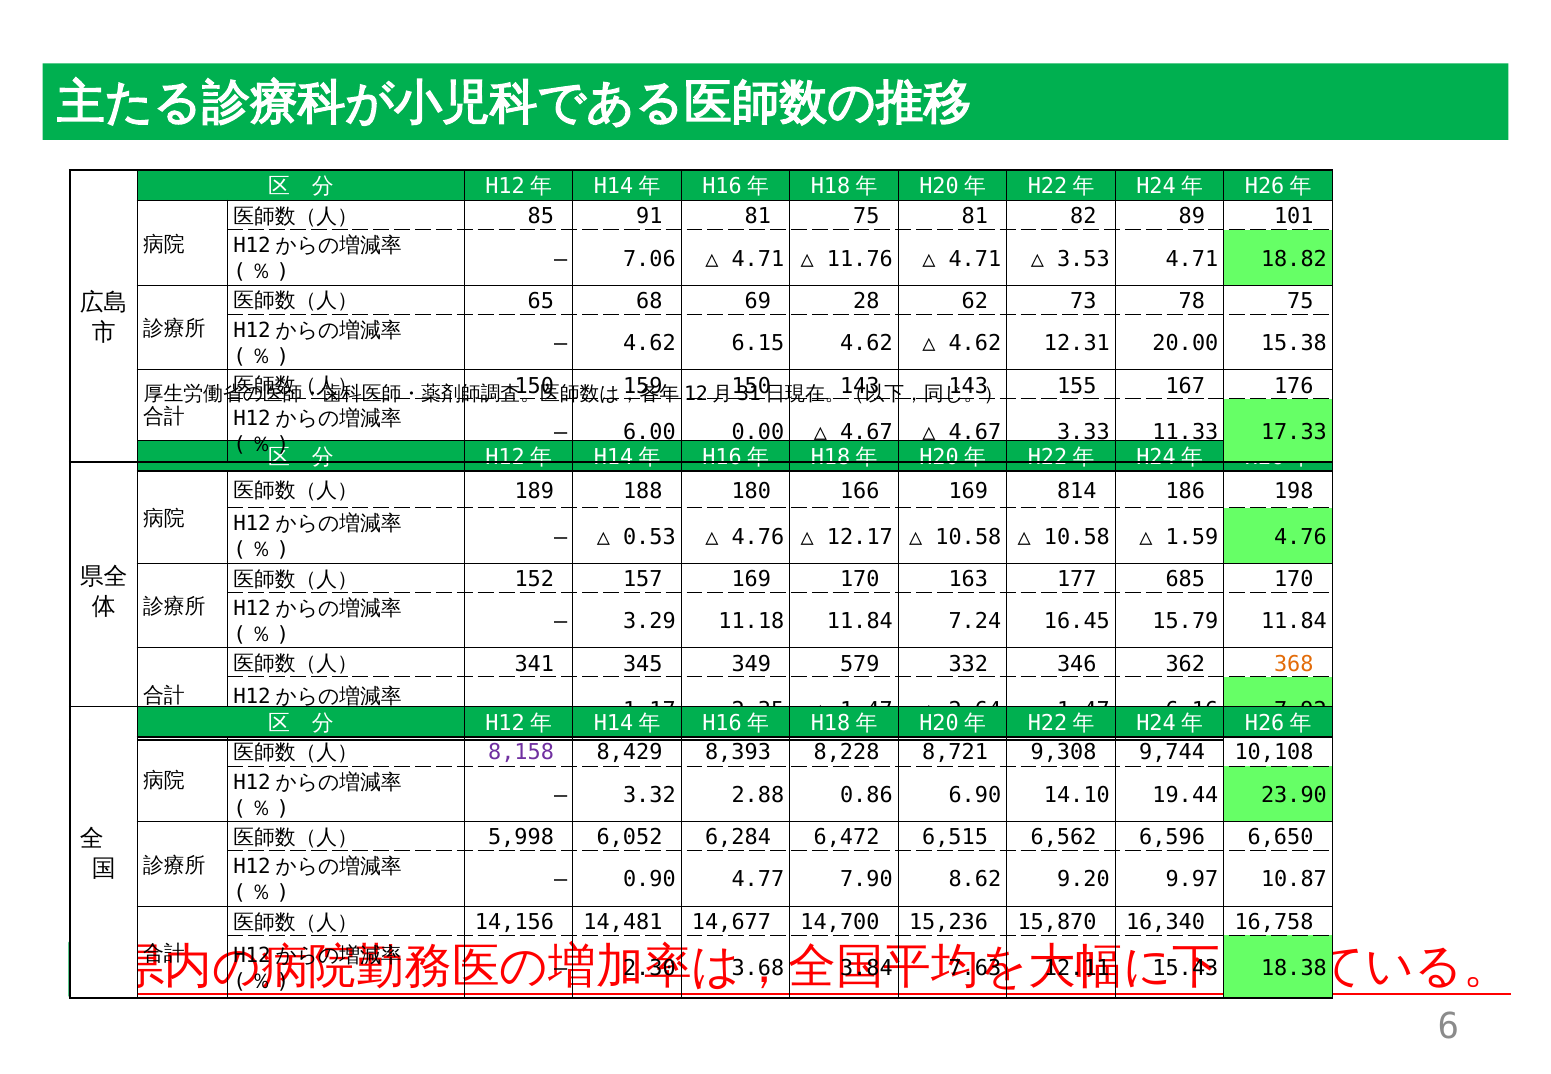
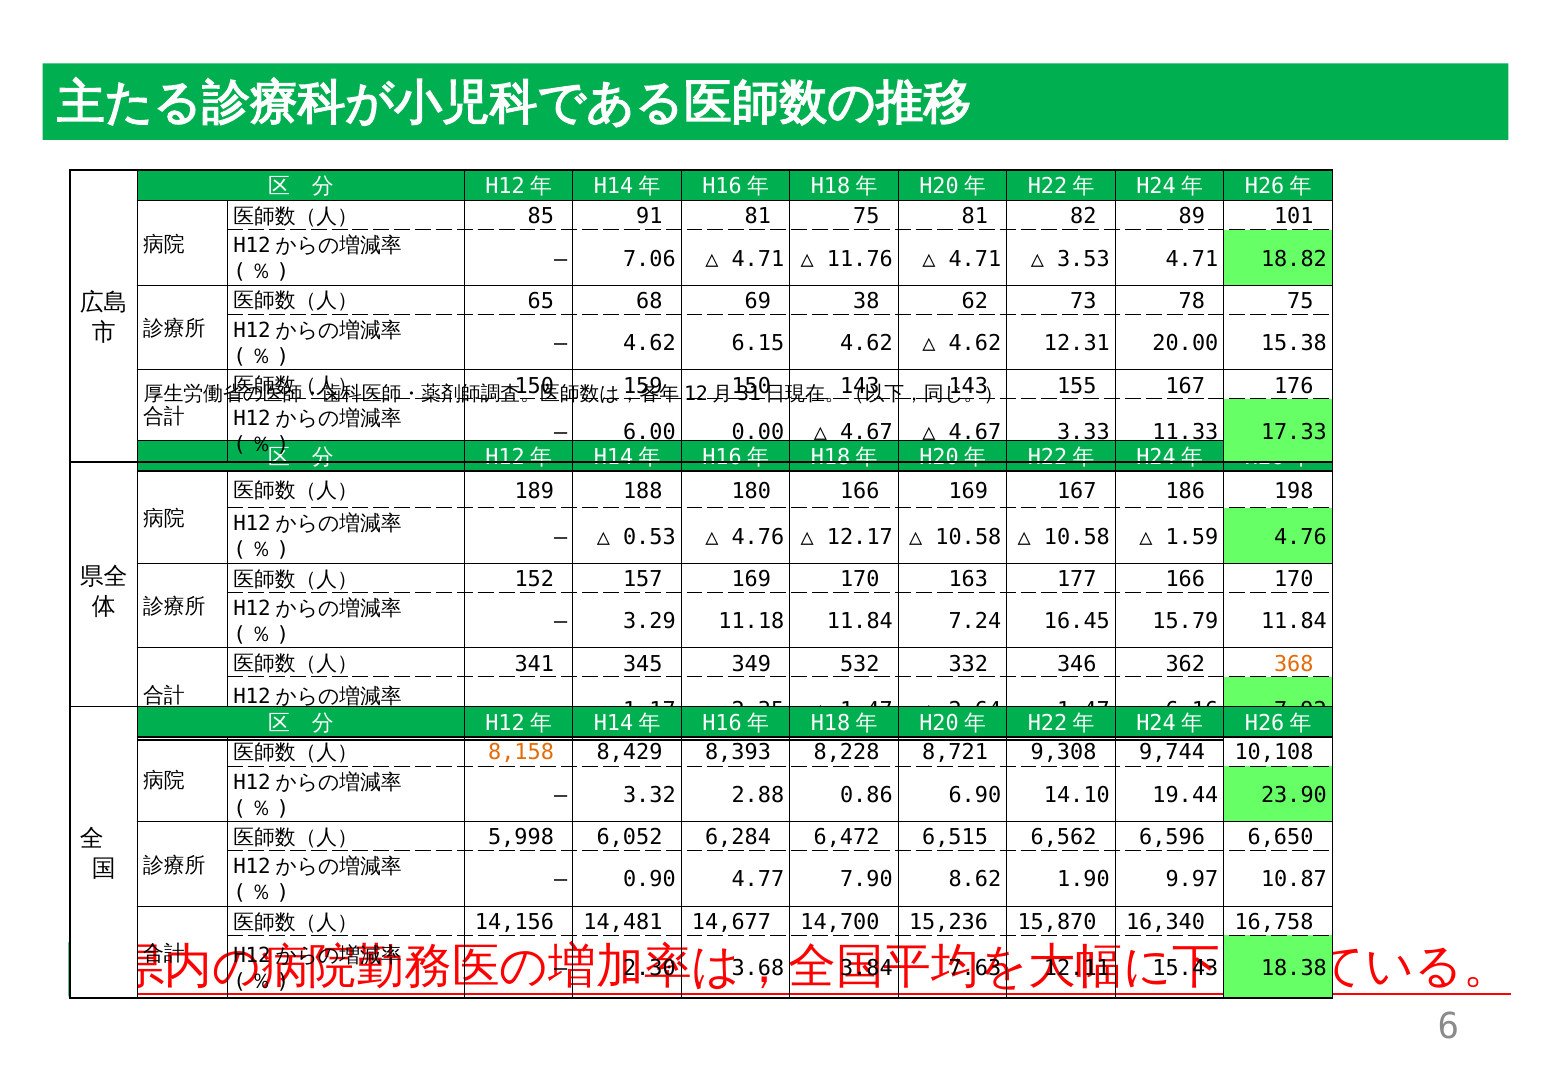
28: 28 -> 38
169 814: 814 -> 167
177 685: 685 -> 166
579: 579 -> 532
8,158 colour: purple -> orange
9.20: 9.20 -> 1.90
